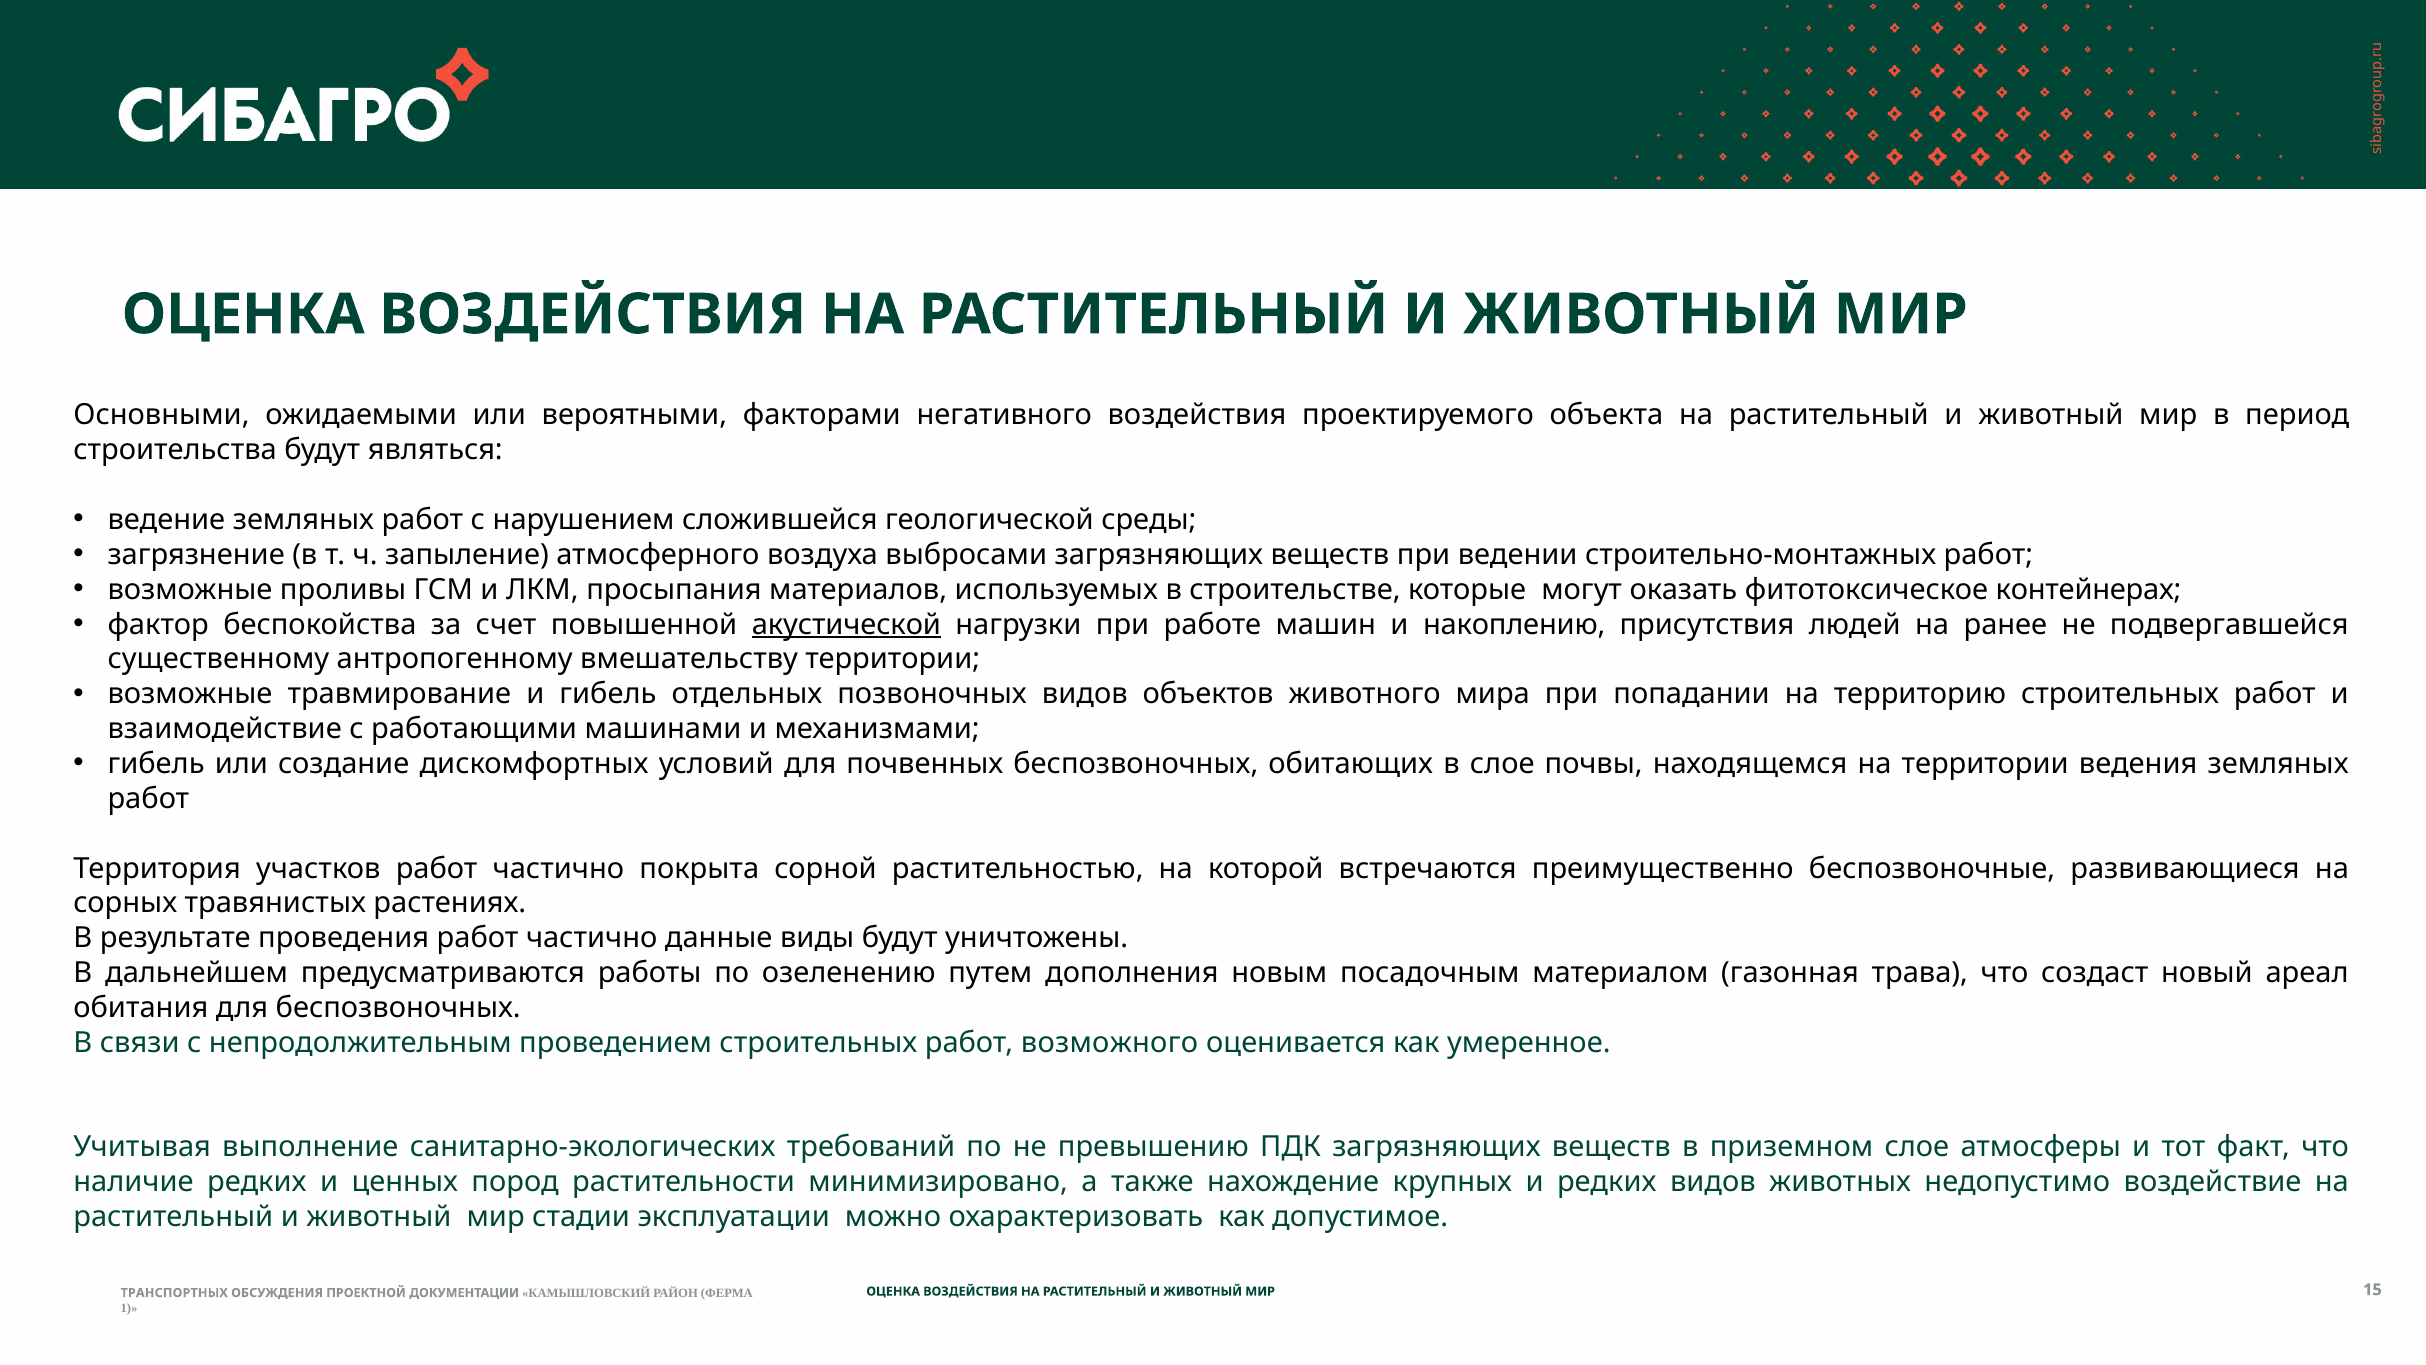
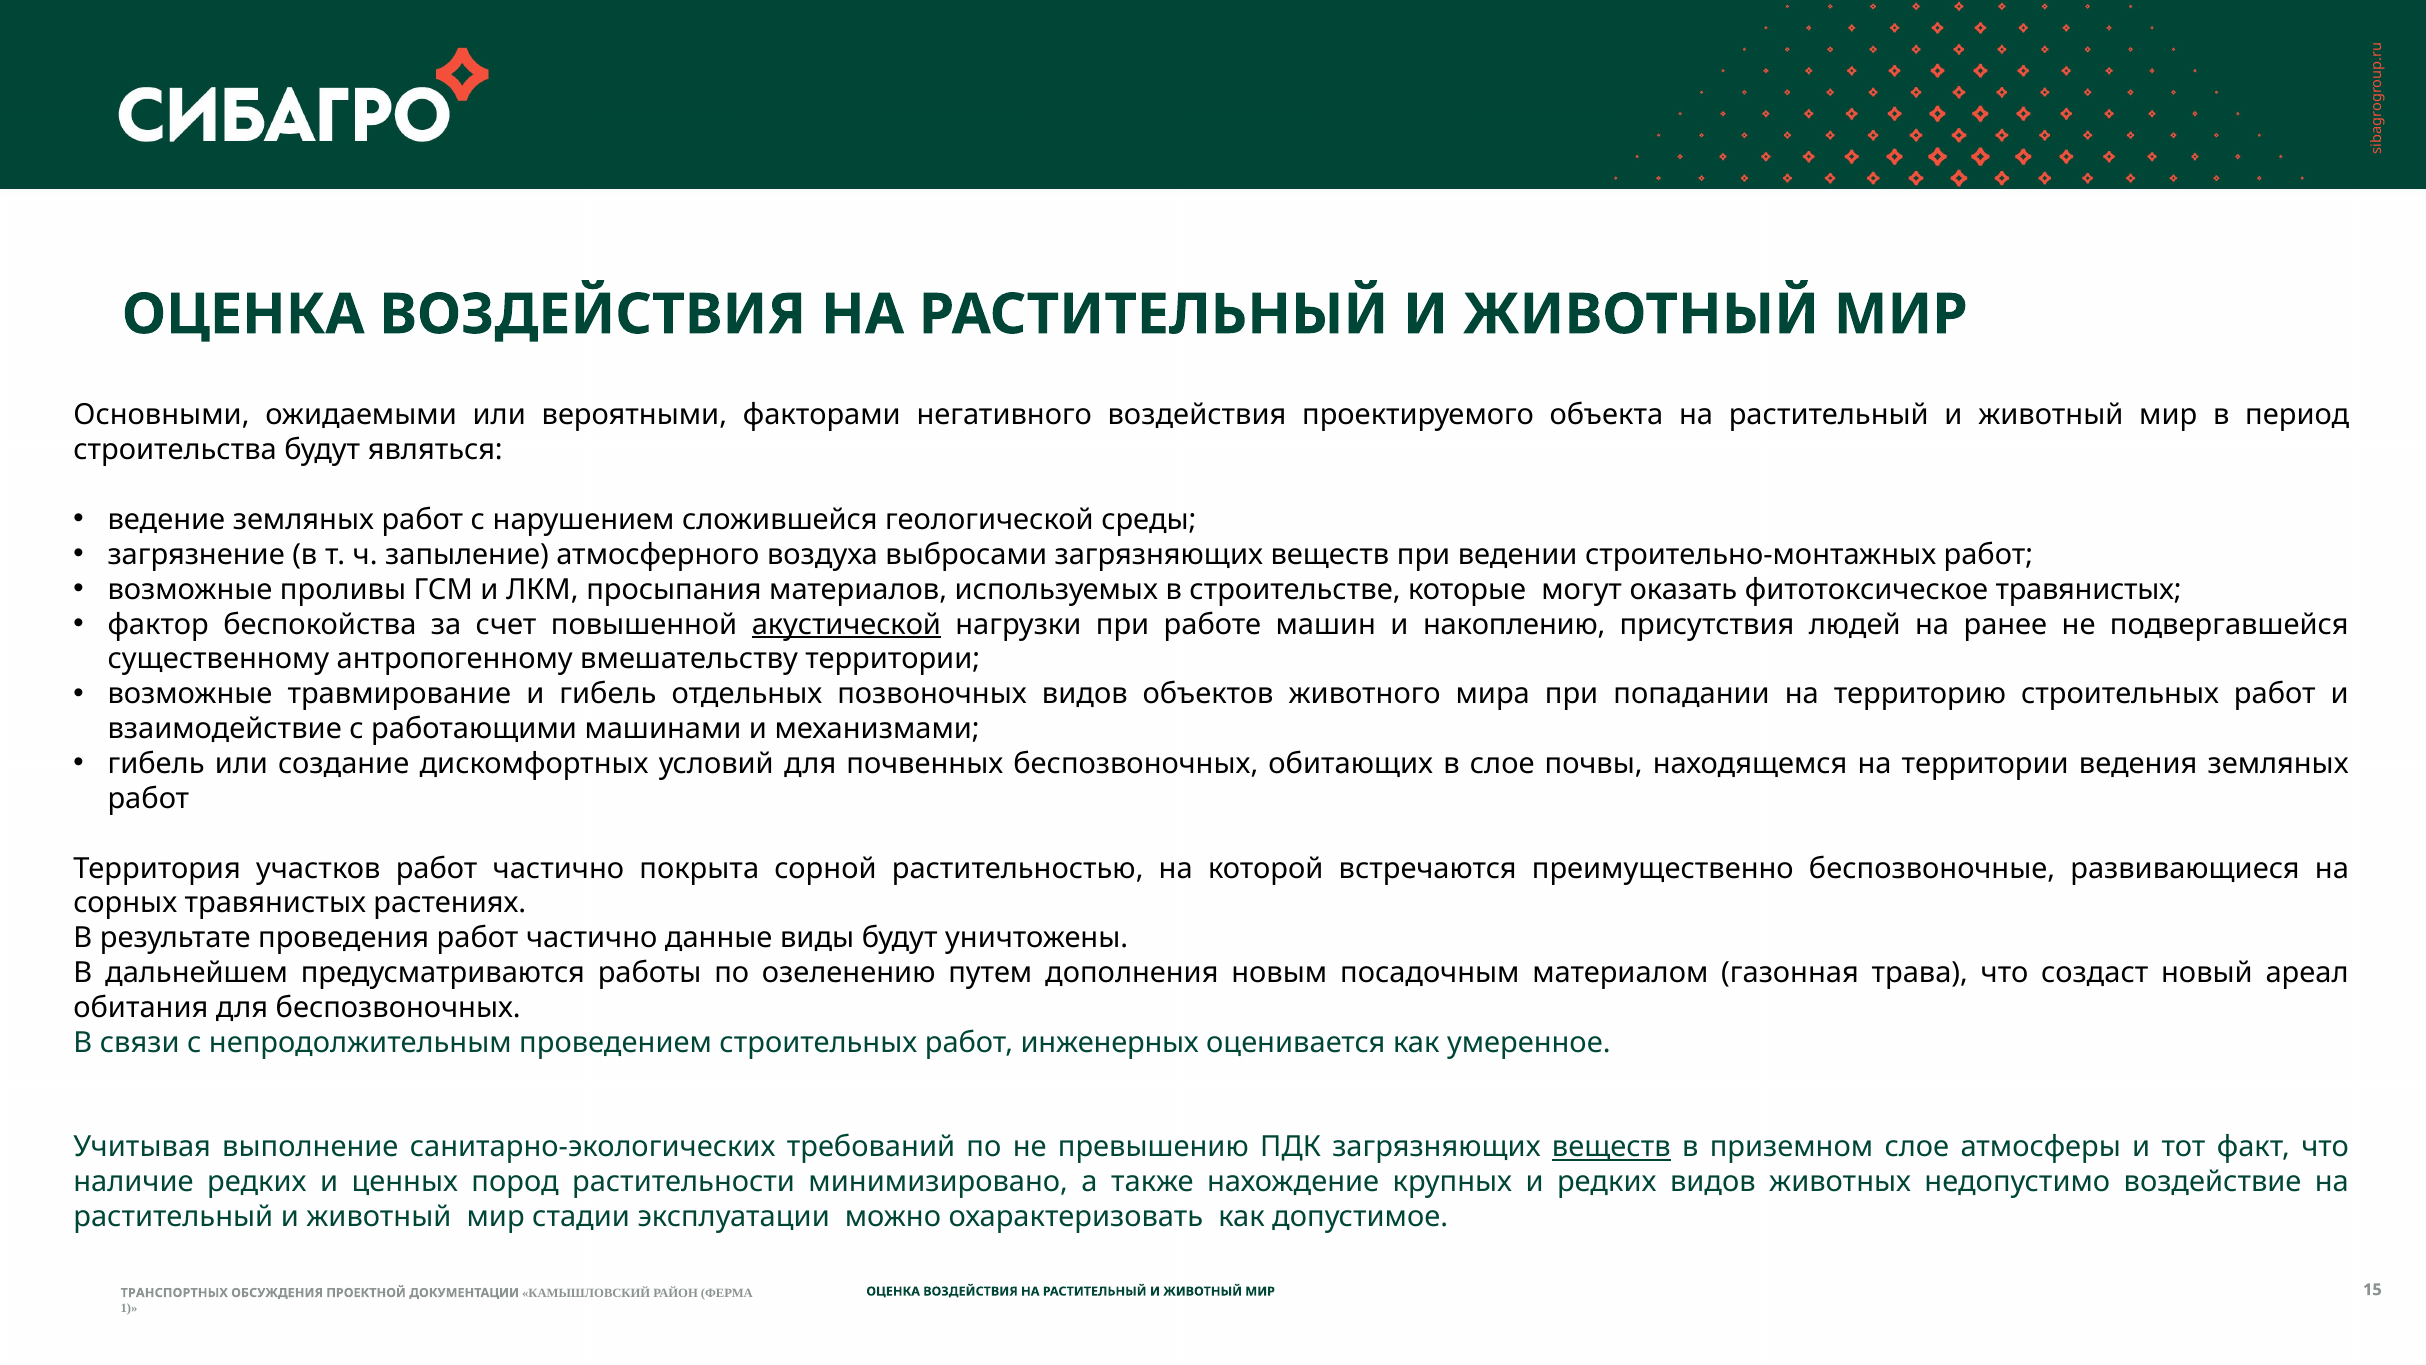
фитотоксическое контейнерах: контейнерах -> травянистых
возможного: возможного -> инженерных
веществ at (1611, 1148) underline: none -> present
